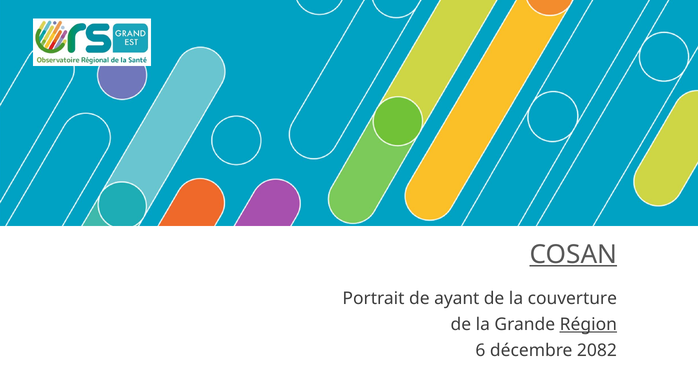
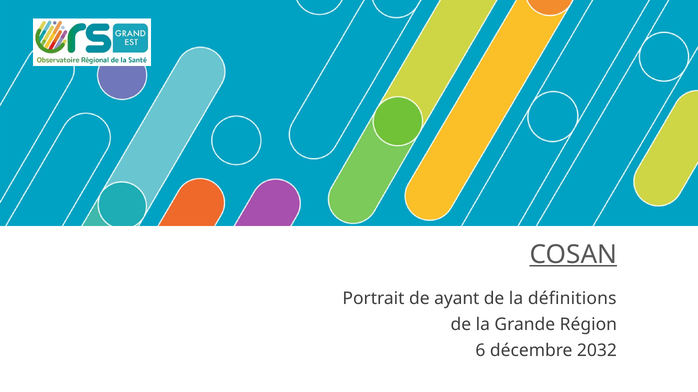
couverture: couverture -> définitions
Région underline: present -> none
2082: 2082 -> 2032
